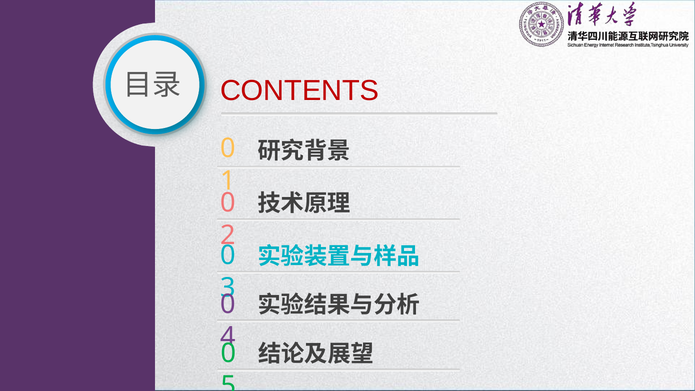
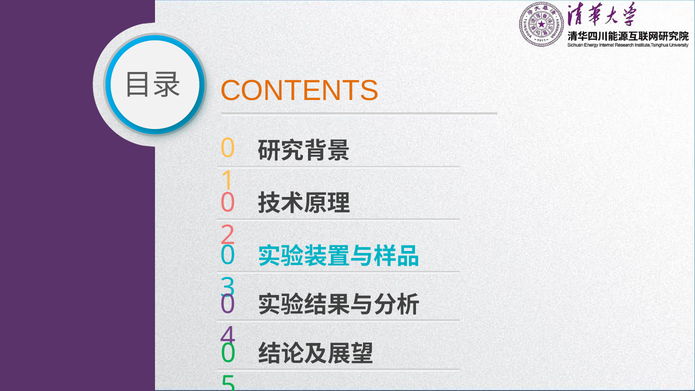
CONTENTS colour: red -> orange
